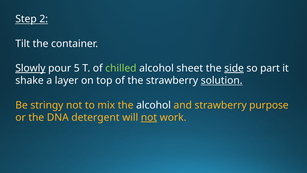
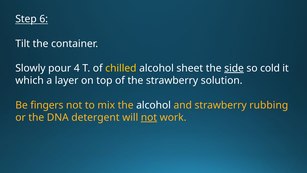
2: 2 -> 6
Slowly underline: present -> none
5: 5 -> 4
chilled colour: light green -> yellow
part: part -> cold
shake: shake -> which
solution underline: present -> none
stringy: stringy -> fingers
purpose: purpose -> rubbing
